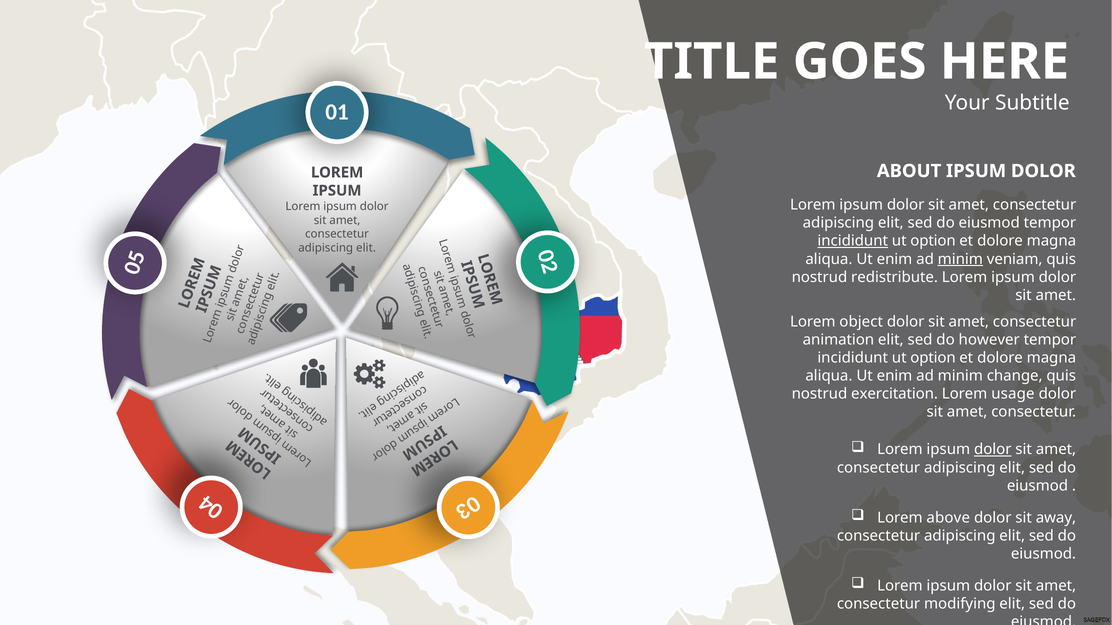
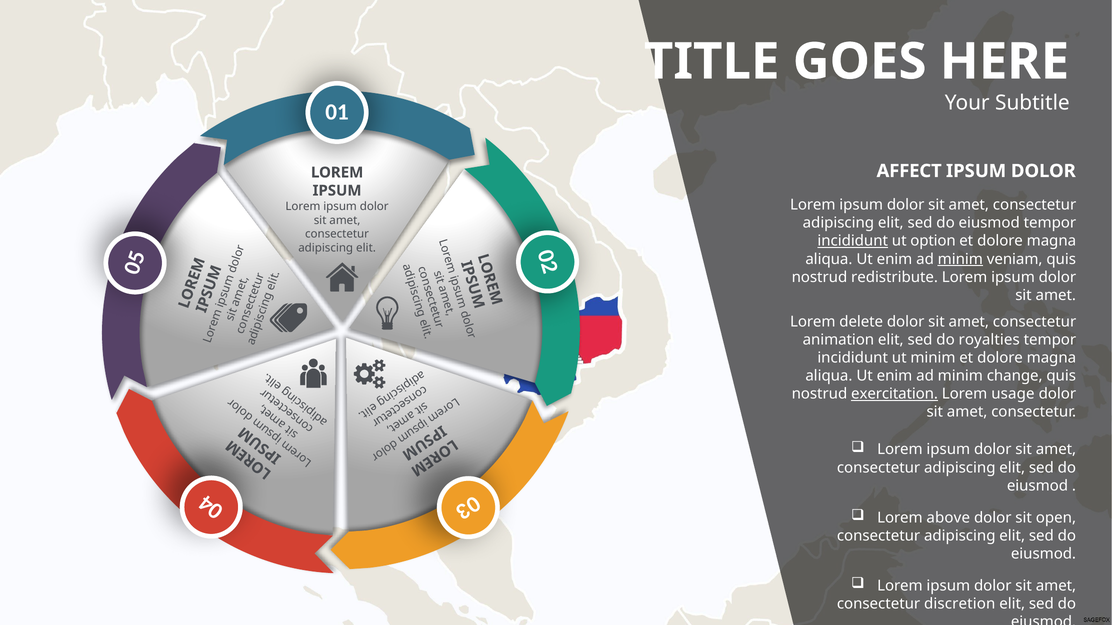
ABOUT: ABOUT -> AFFECT
object: object -> delete
however: however -> royalties
option at (933, 358): option -> minim
exercitation underline: none -> present
dolor at (993, 450) underline: present -> none
away: away -> open
modifying: modifying -> discretion
